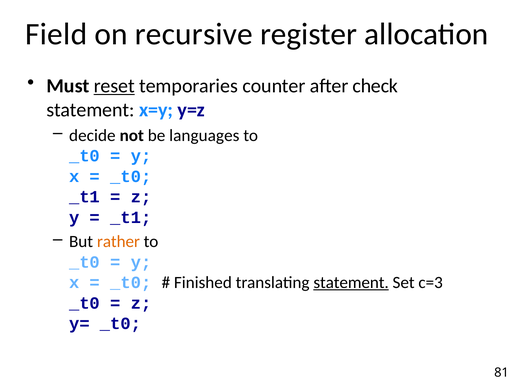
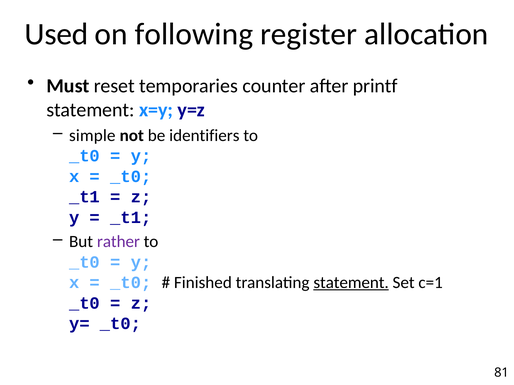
Field: Field -> Used
recursive: recursive -> following
reset underline: present -> none
check: check -> printf
decide: decide -> simple
languages: languages -> identifiers
rather colour: orange -> purple
c=3: c=3 -> c=1
